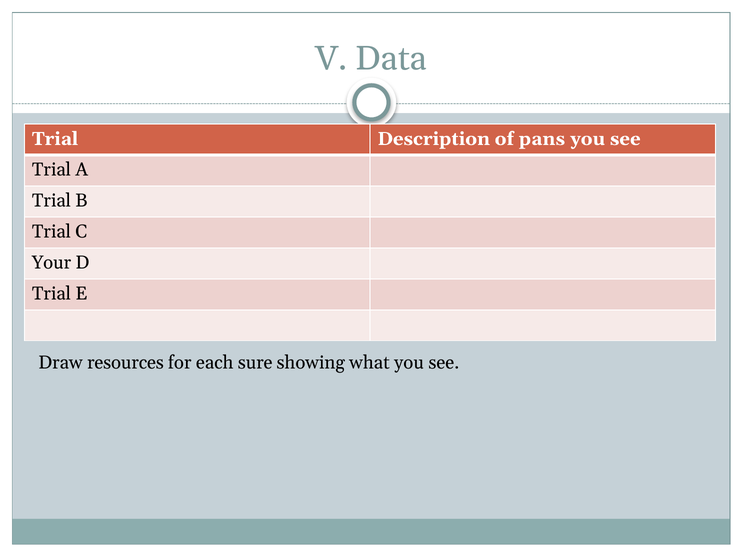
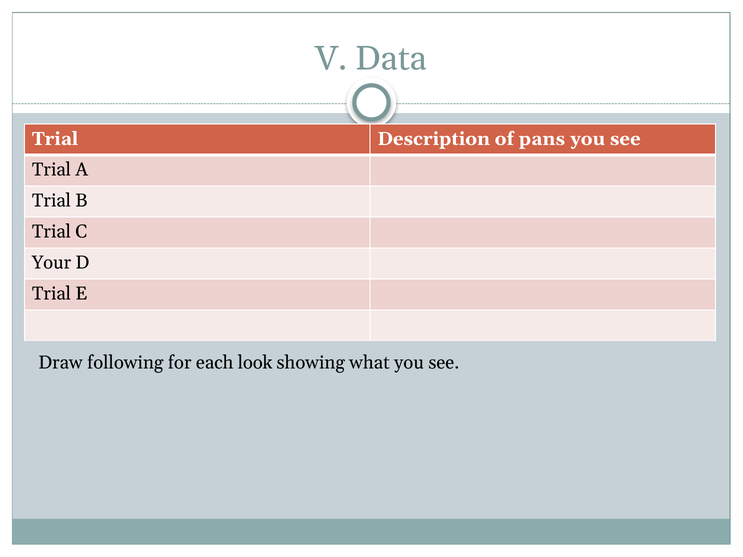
resources: resources -> following
sure: sure -> look
